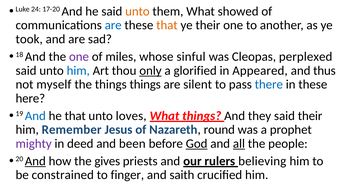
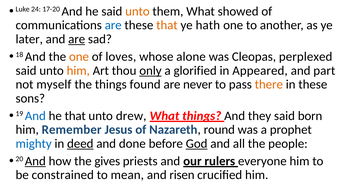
ye their: their -> hath
took: took -> later
are at (77, 39) underline: none -> present
one at (79, 57) colour: purple -> orange
miles: miles -> loves
sinful: sinful -> alone
him at (78, 70) colour: blue -> orange
thus: thus -> part
things things: things -> found
silent: silent -> never
there colour: blue -> orange
here: here -> sons
loves: loves -> drew
said their: their -> born
mighty colour: purple -> blue
deed underline: none -> present
been: been -> done
all underline: present -> none
believing: believing -> everyone
finger: finger -> mean
saith: saith -> risen
